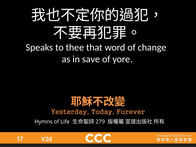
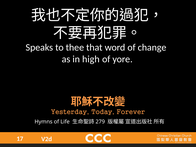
save: save -> high
